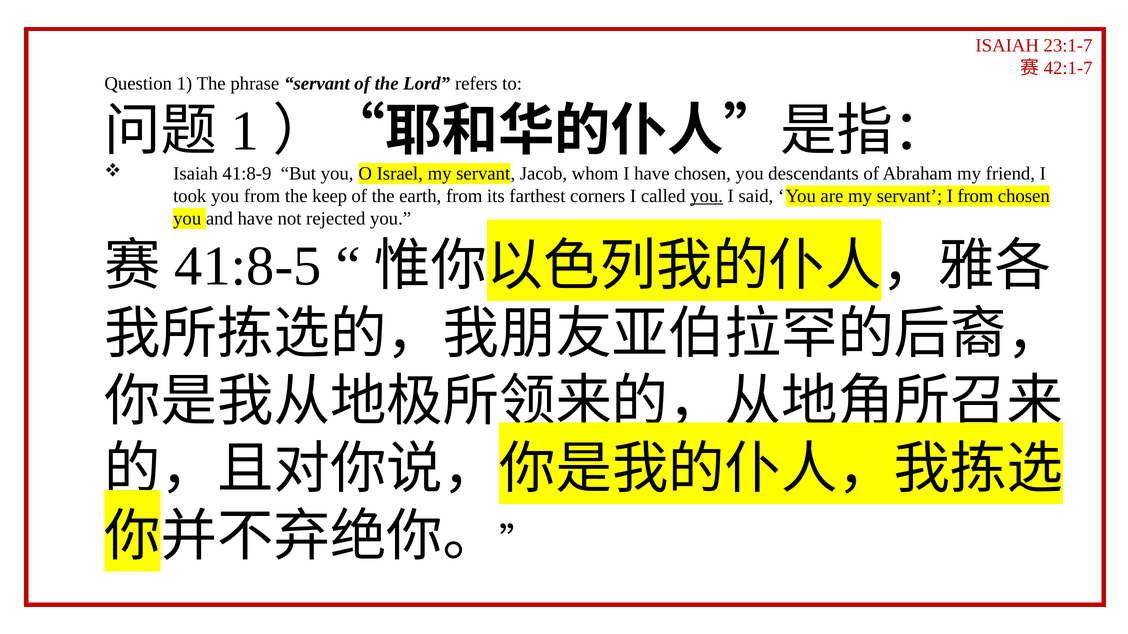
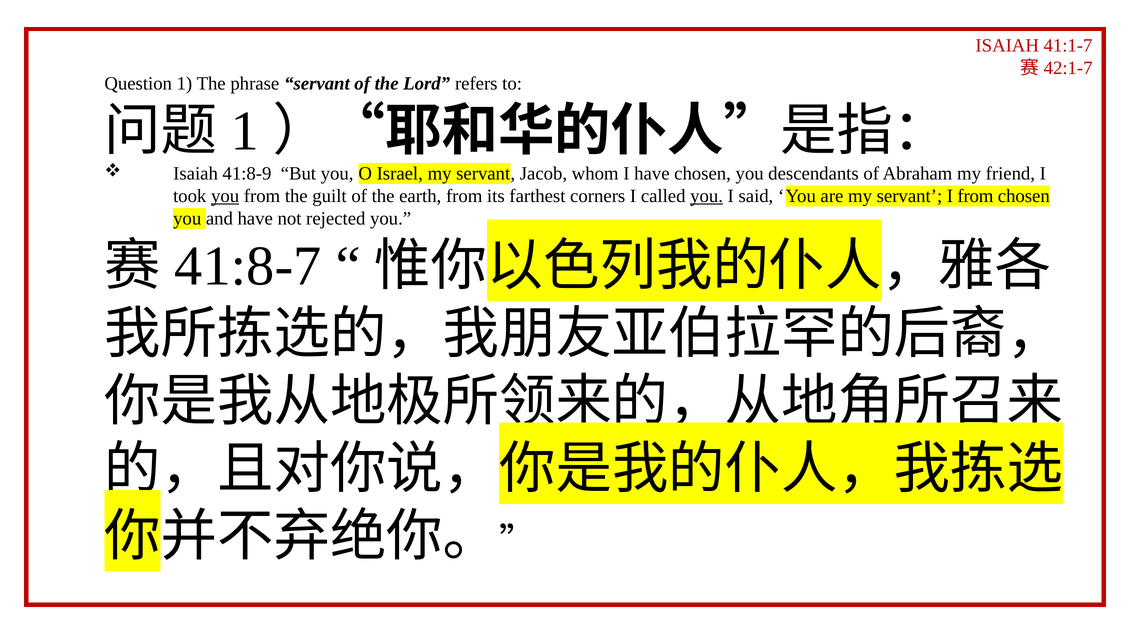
23:1-7: 23:1-7 -> 41:1-7
you at (225, 196) underline: none -> present
keep: keep -> guilt
41:8-5: 41:8-5 -> 41:8-7
